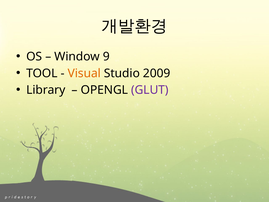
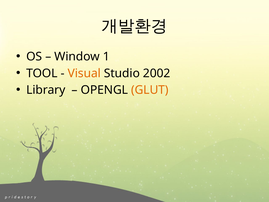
9: 9 -> 1
2009: 2009 -> 2002
GLUT colour: purple -> orange
